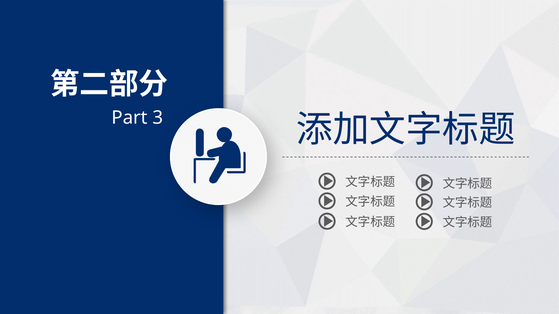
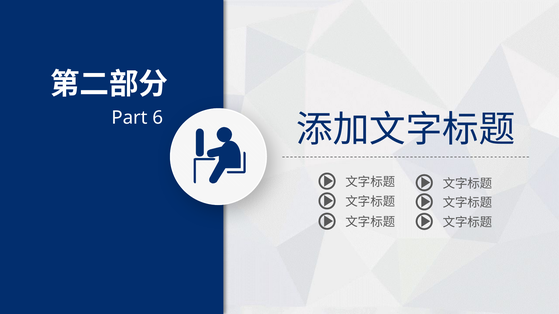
3: 3 -> 6
